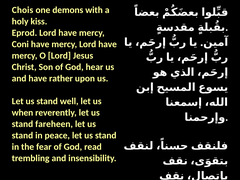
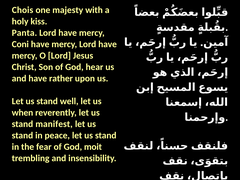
demons: demons -> majesty
Eprod: Eprod -> Panta
fareheen: fareheen -> manifest
read: read -> moit
